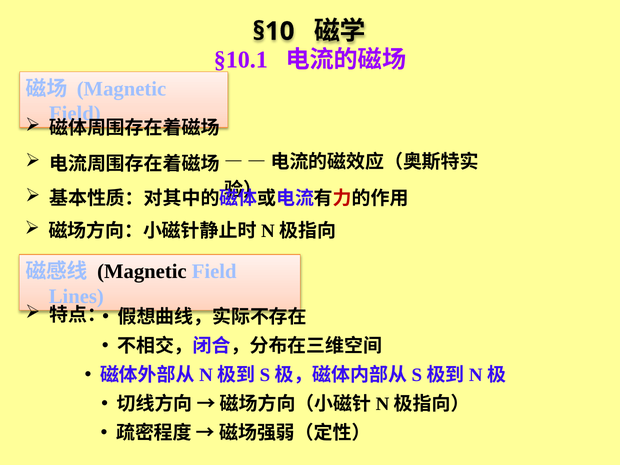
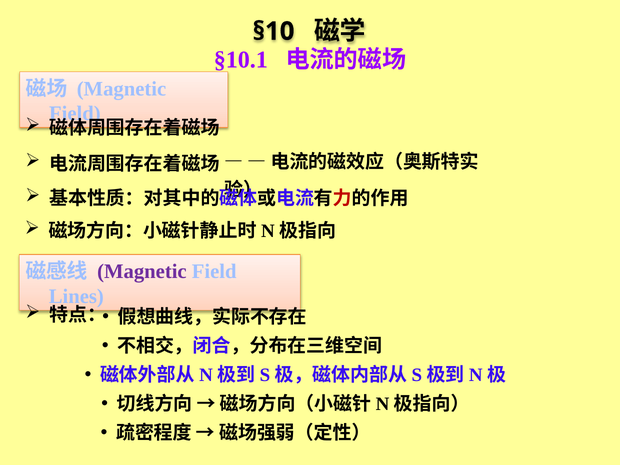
Magnetic at (142, 271) colour: black -> purple
